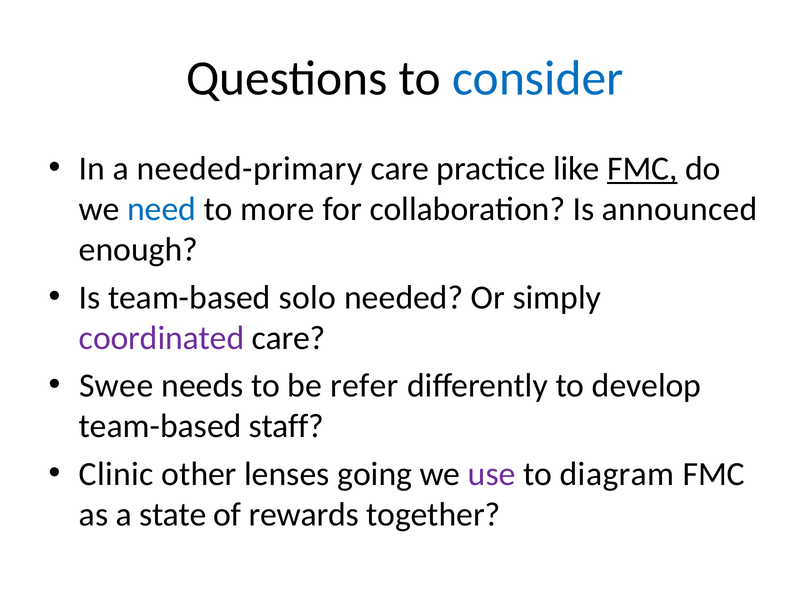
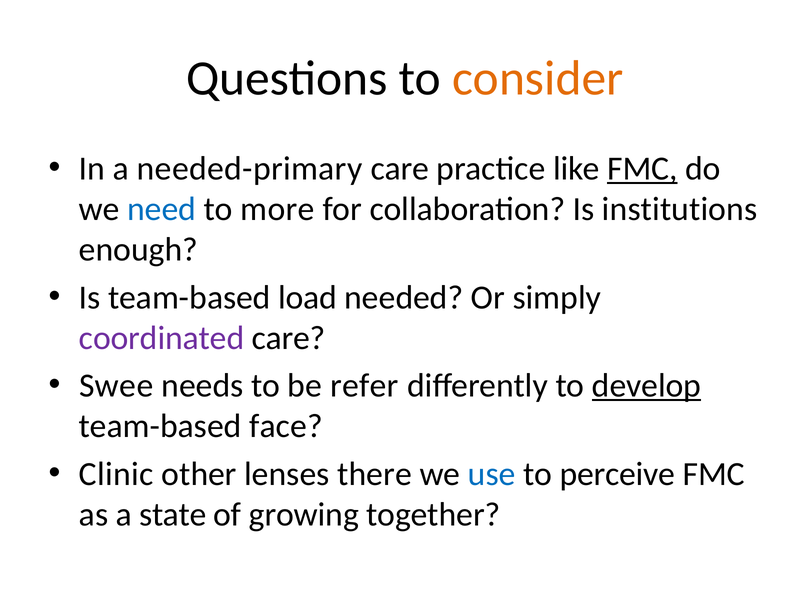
consider colour: blue -> orange
announced: announced -> institutions
solo: solo -> load
develop underline: none -> present
staff: staff -> face
going: going -> there
use colour: purple -> blue
diagram: diagram -> perceive
rewards: rewards -> growing
